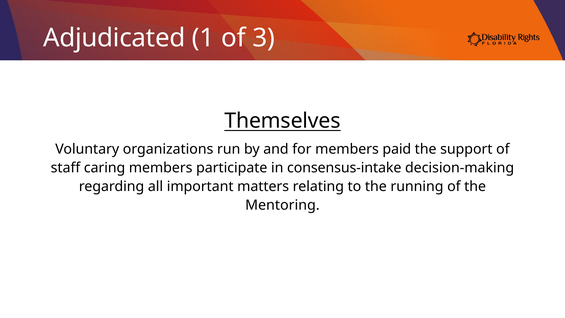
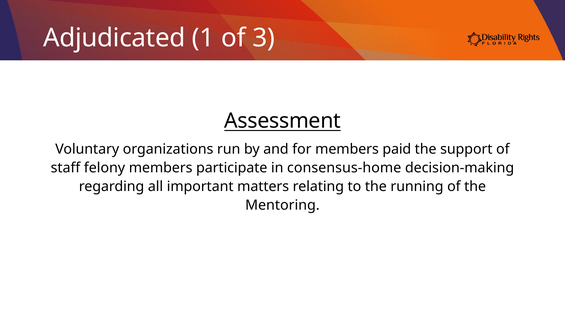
Themselves: Themselves -> Assessment
caring: caring -> felony
consensus-intake: consensus-intake -> consensus-home
